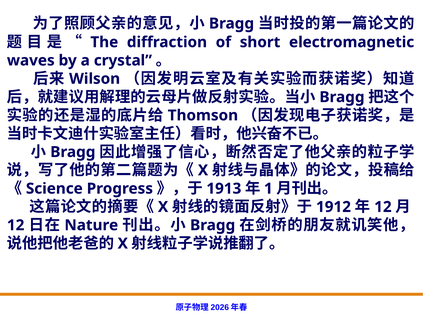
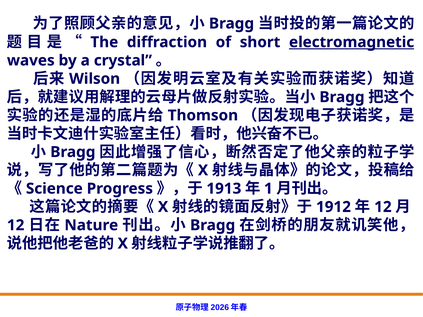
electromagnetic underline: none -> present
